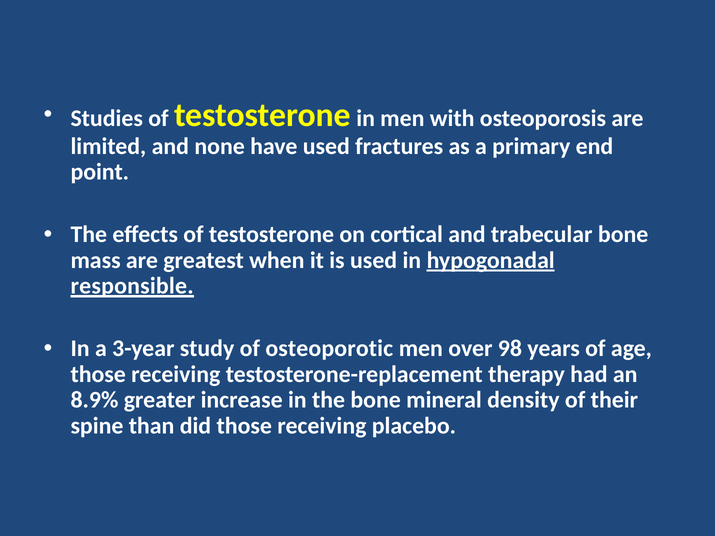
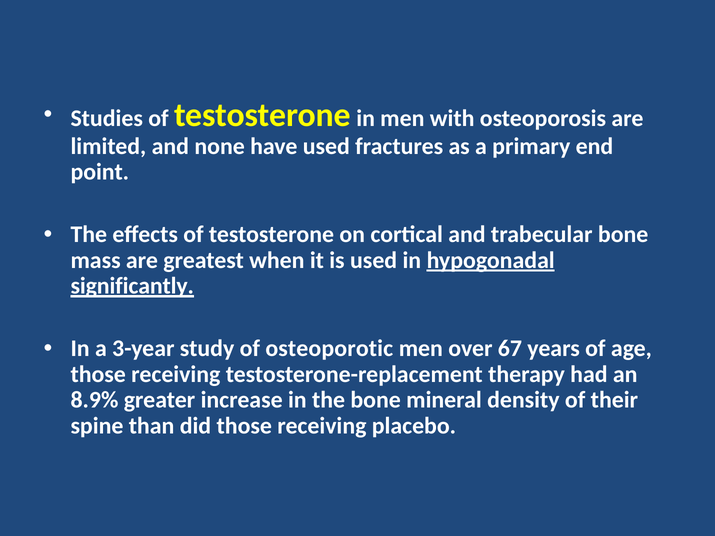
responsible: responsible -> significantly
98: 98 -> 67
